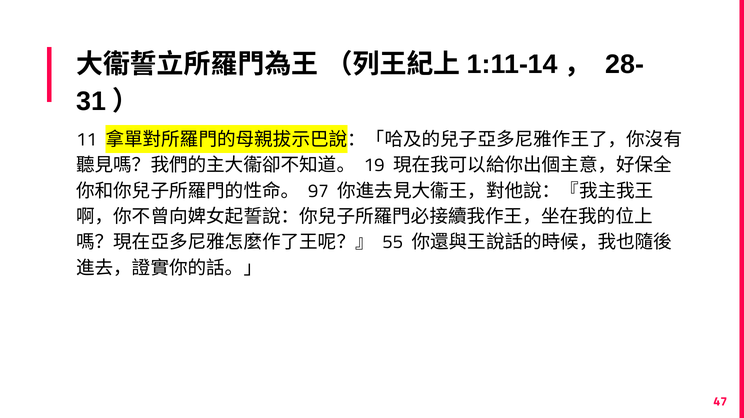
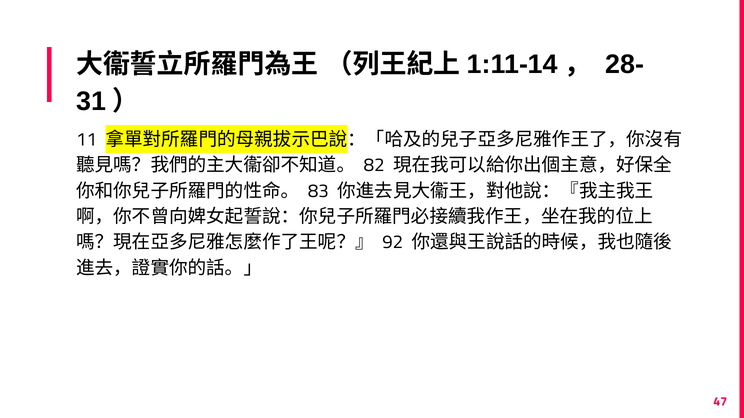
19: 19 -> 82
97: 97 -> 83
55: 55 -> 92
